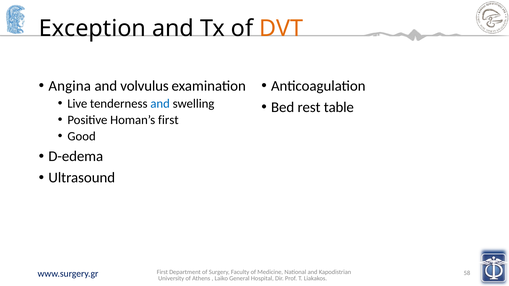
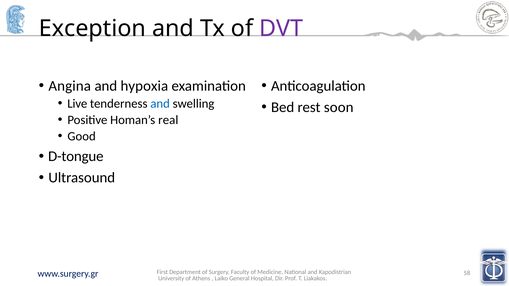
DVT colour: orange -> purple
volvulus: volvulus -> hypoxia
table: table -> soon
Homan’s first: first -> real
D-edema: D-edema -> D-tongue
